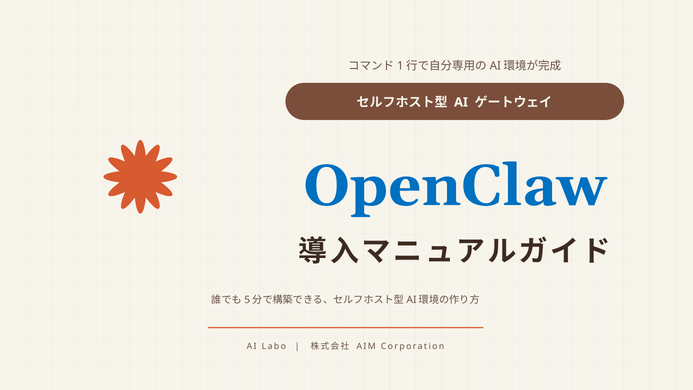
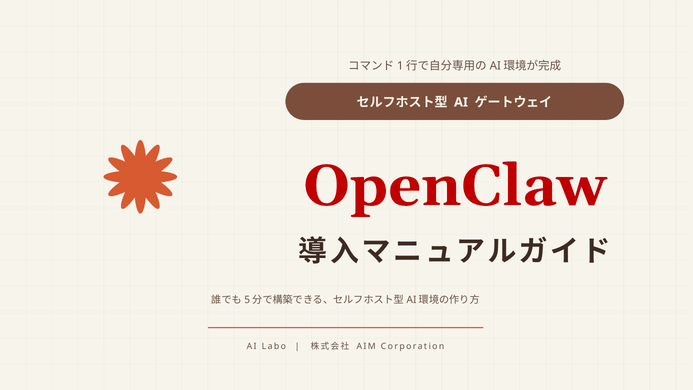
OpenClaw colour: blue -> red
